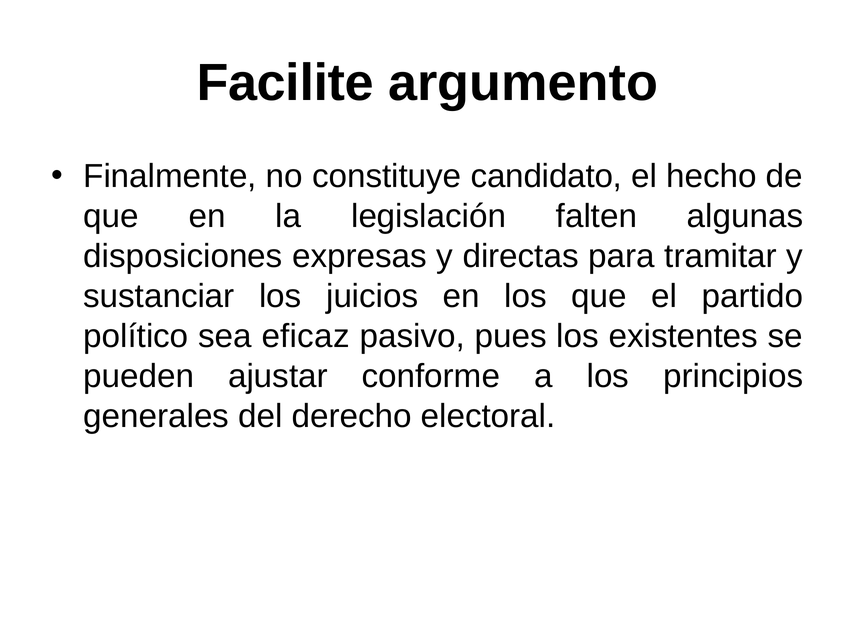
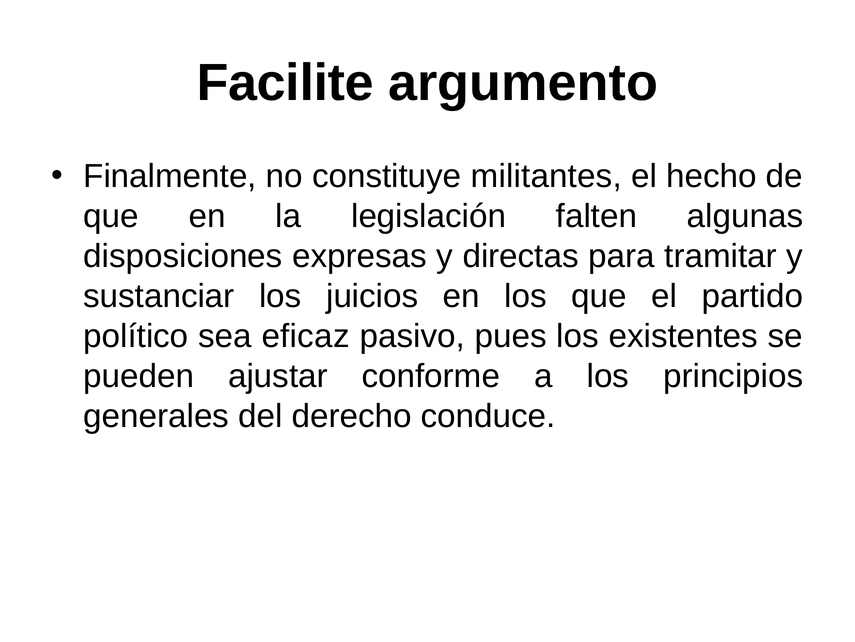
candidato: candidato -> militantes
electoral: electoral -> conduce
